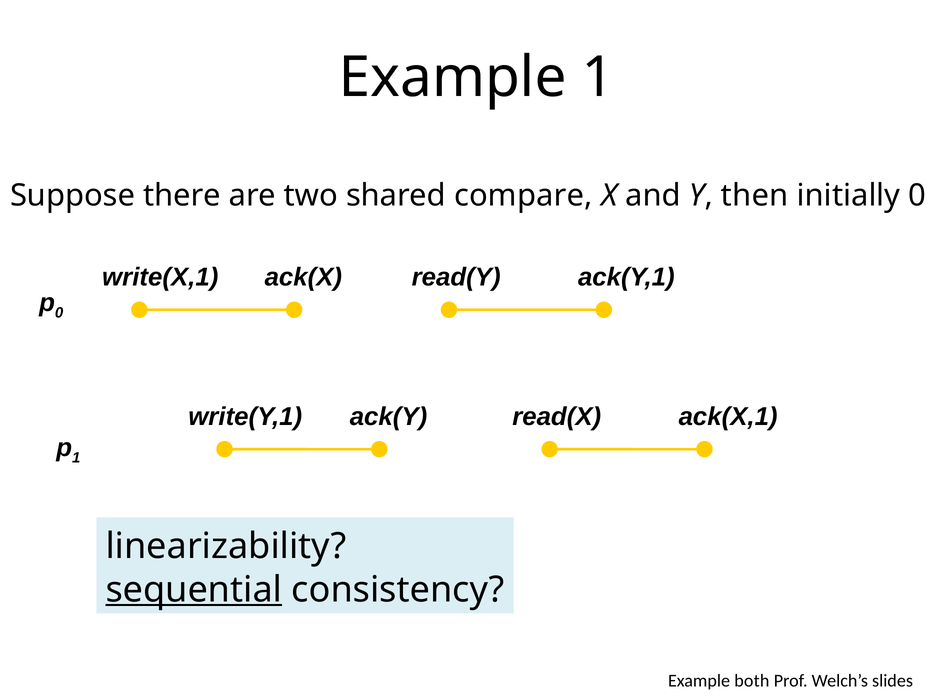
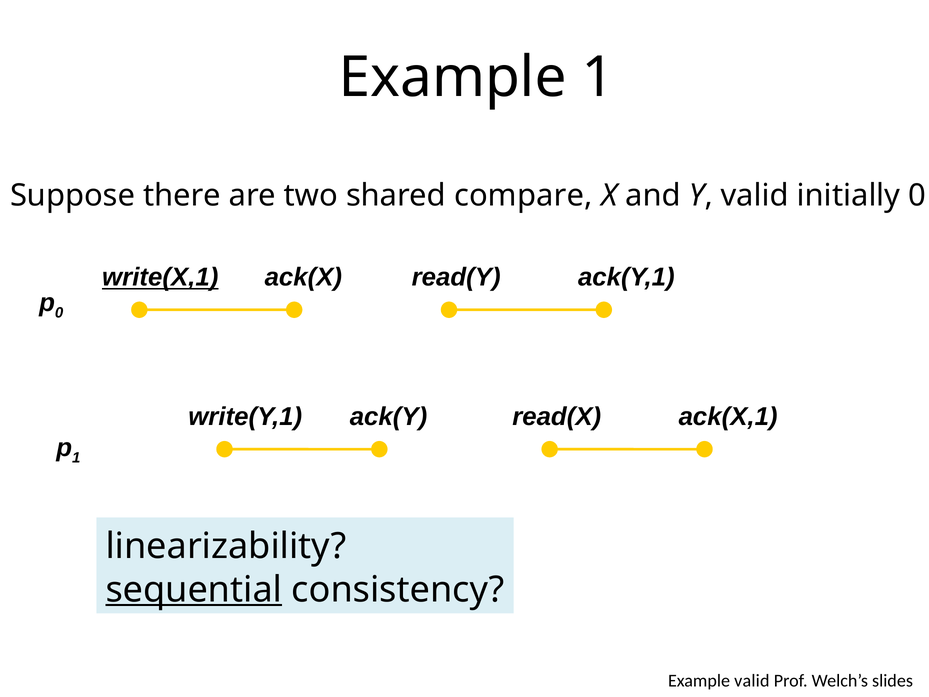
Y then: then -> valid
write(X,1 underline: none -> present
Example both: both -> valid
